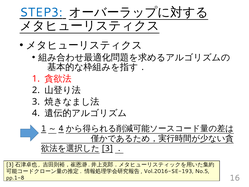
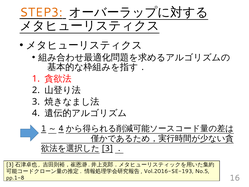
STEP3 colour: blue -> orange
